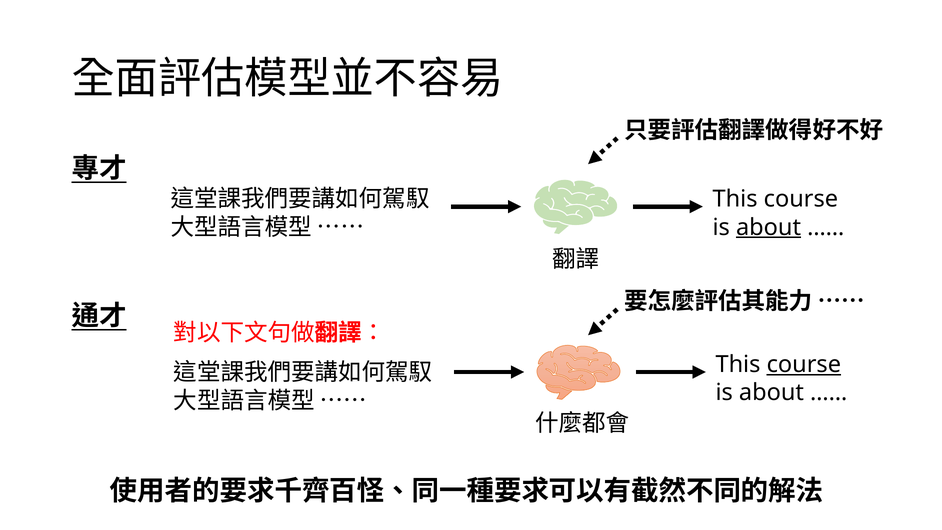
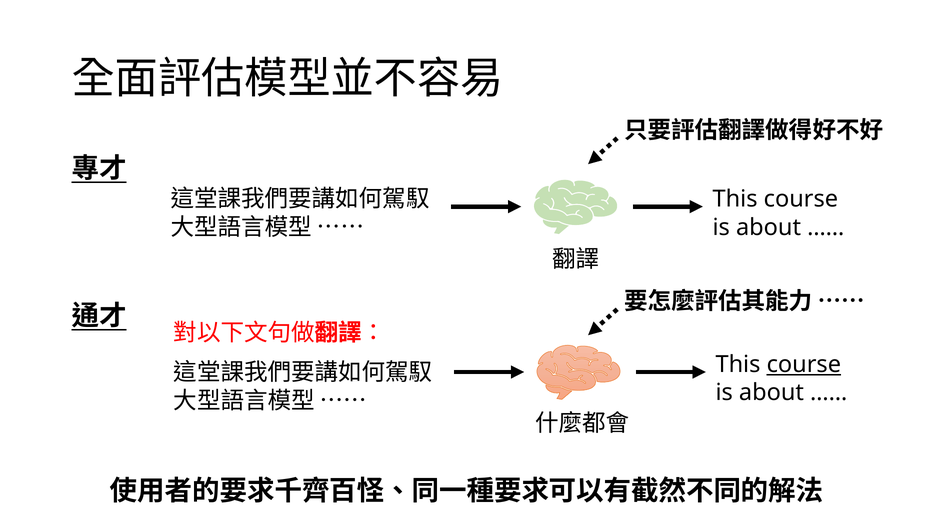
about at (769, 227) underline: present -> none
